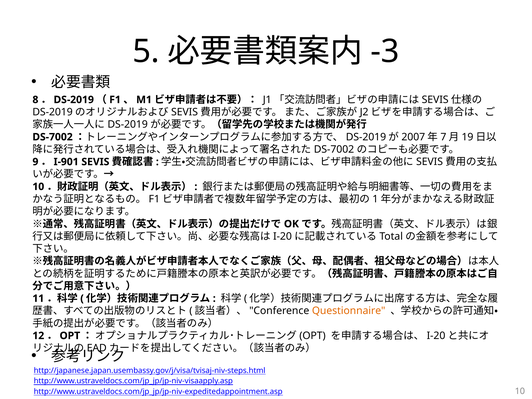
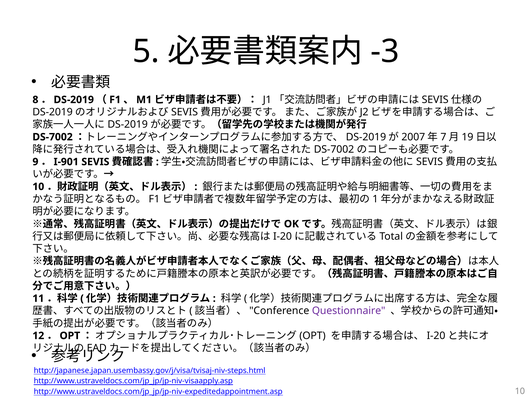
Questionnaire colour: orange -> purple
